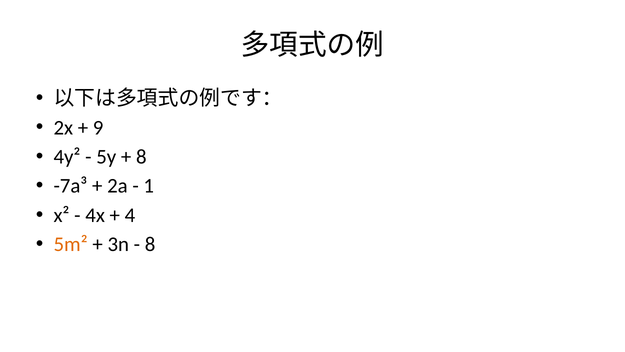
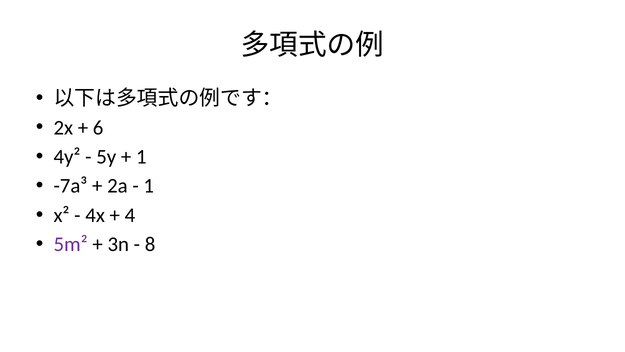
9: 9 -> 6
8 at (141, 157): 8 -> 1
5m² colour: orange -> purple
